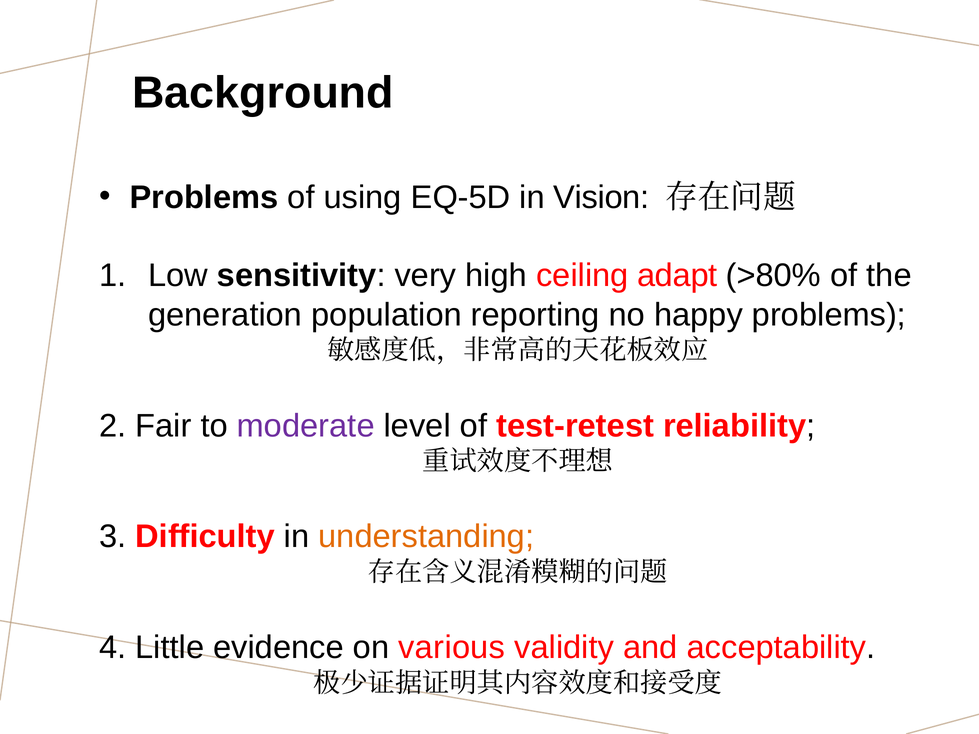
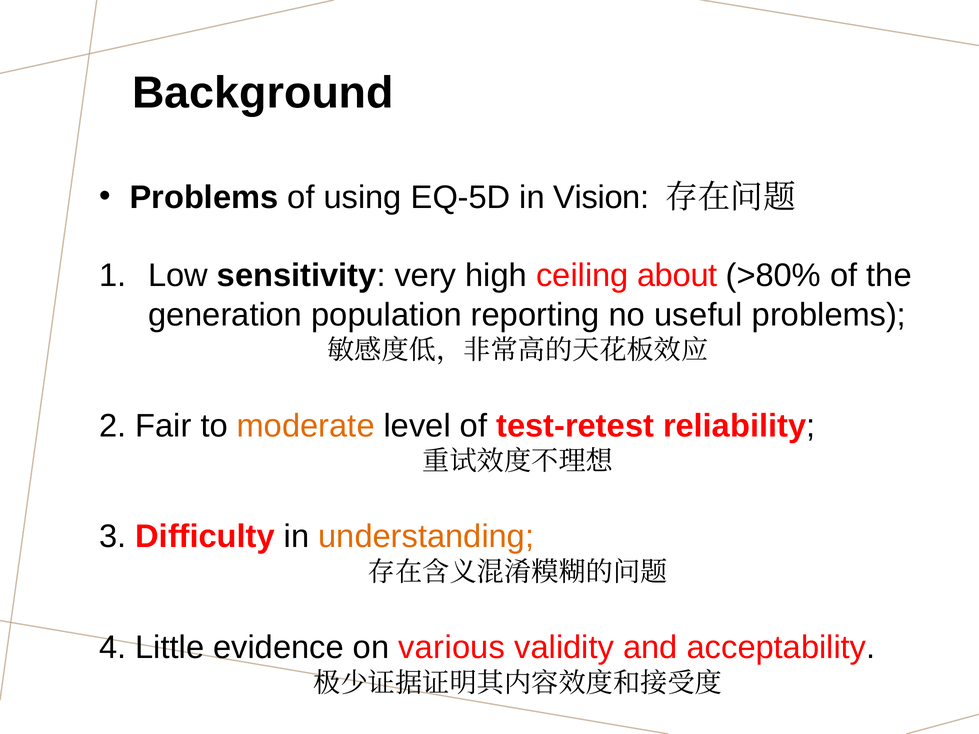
adapt: adapt -> about
happy: happy -> useful
moderate colour: purple -> orange
